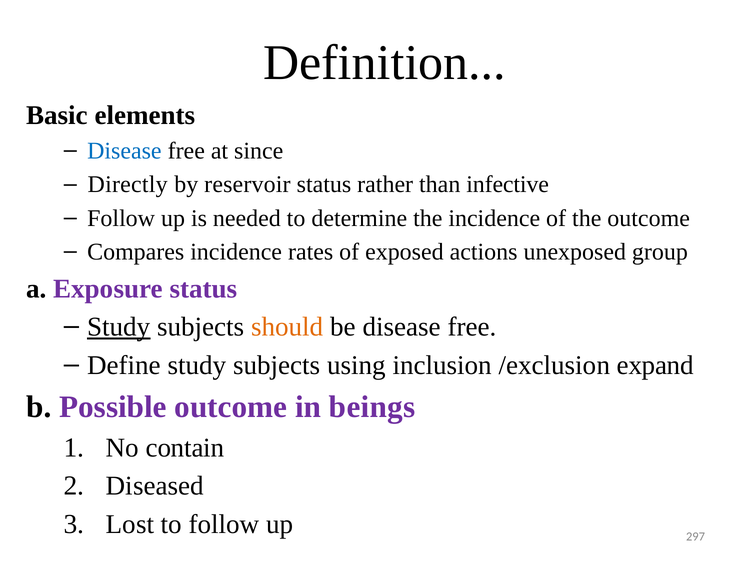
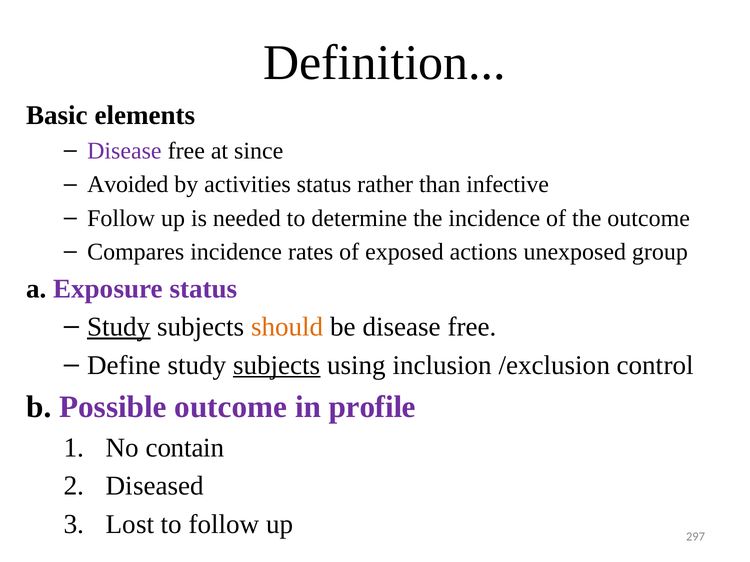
Disease at (124, 151) colour: blue -> purple
Directly: Directly -> Avoided
reservoir: reservoir -> activities
subjects at (277, 366) underline: none -> present
expand: expand -> control
beings: beings -> profile
